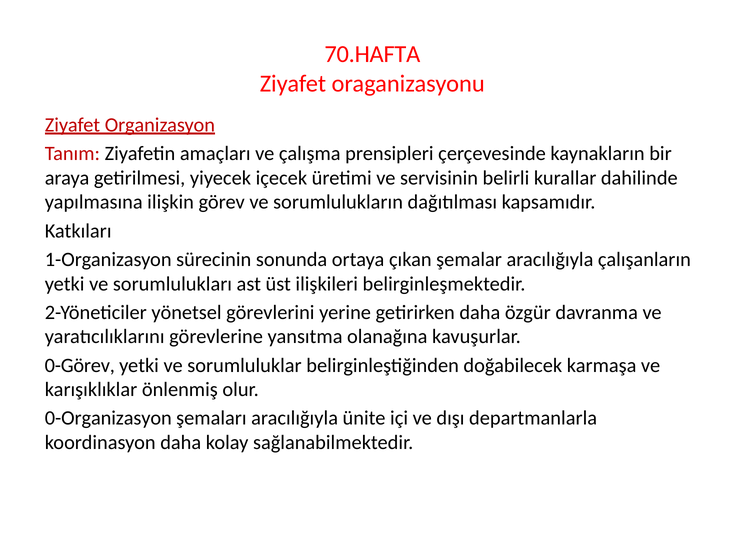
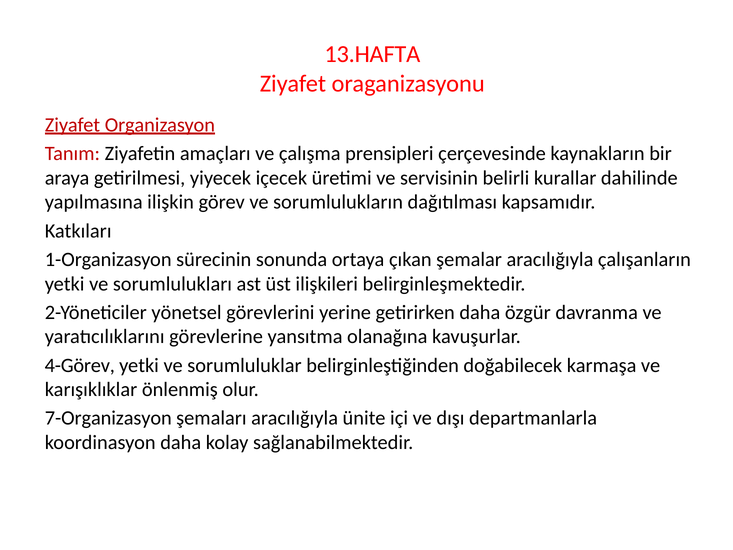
70.HAFTA: 70.HAFTA -> 13.HAFTA
0-Görev: 0-Görev -> 4-Görev
0-Organizasyon: 0-Organizasyon -> 7-Organizasyon
